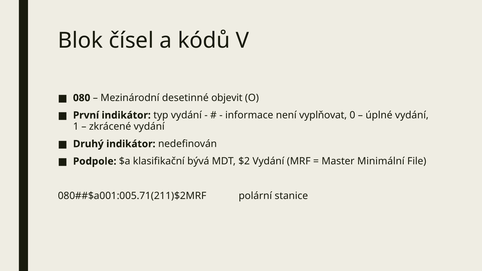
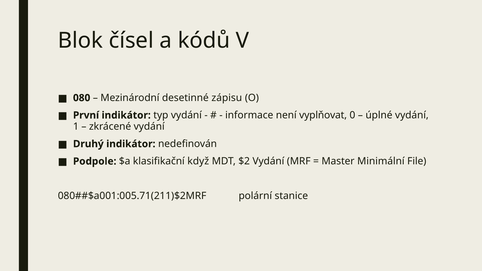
objevit: objevit -> zápisu
bývá: bývá -> když
